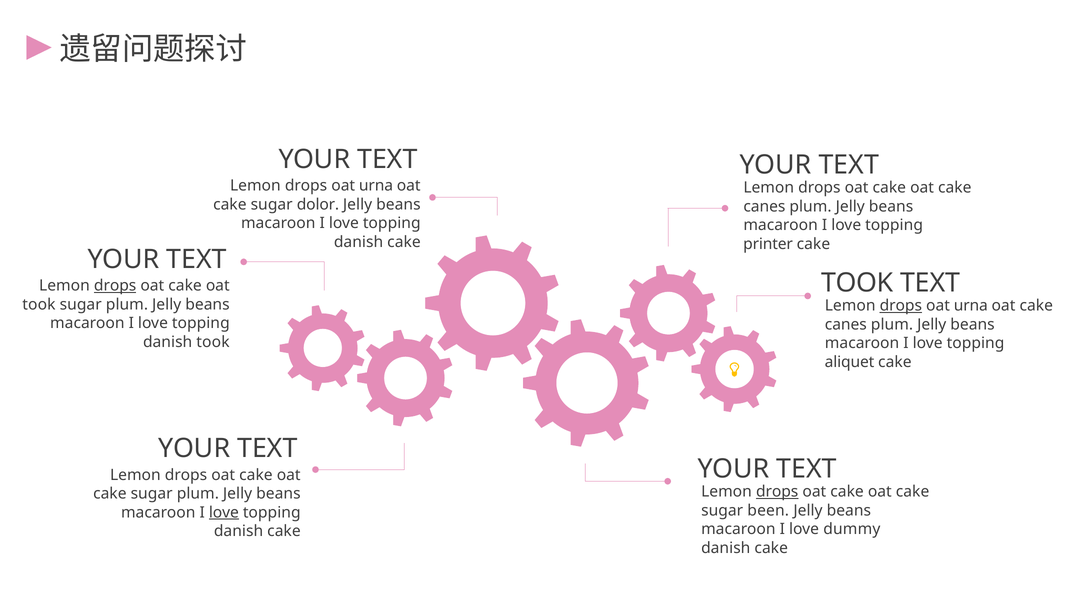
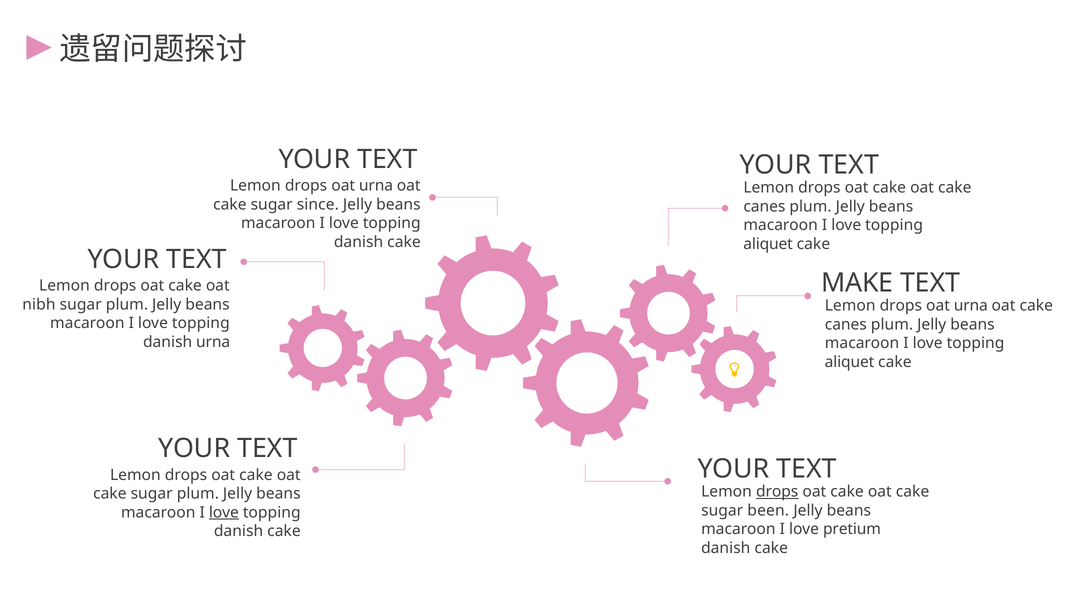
dolor: dolor -> since
printer at (768, 244): printer -> aliquet
TOOK at (857, 283): TOOK -> MAKE
drops at (115, 286) underline: present -> none
took at (39, 305): took -> nibh
drops at (901, 306) underline: present -> none
danish took: took -> urna
dummy: dummy -> pretium
